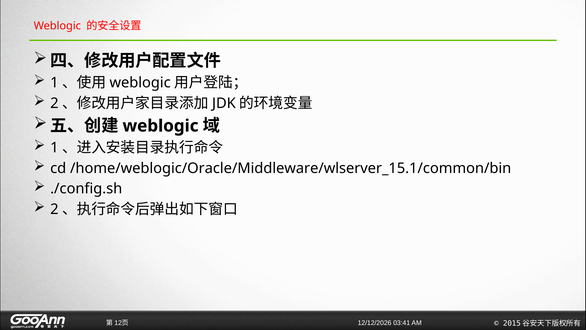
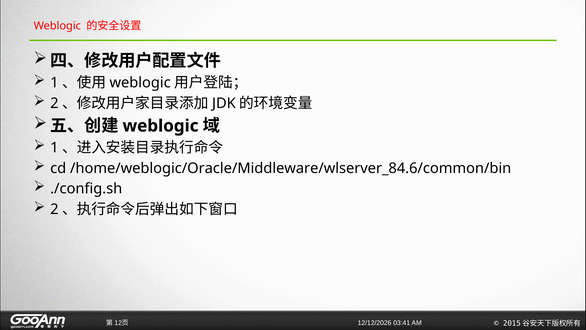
/home/weblogic/Oracle/Middleware/wlserver_15.1/common/bin: /home/weblogic/Oracle/Middleware/wlserver_15.1/common/bin -> /home/weblogic/Oracle/Middleware/wlserver_84.6/common/bin
